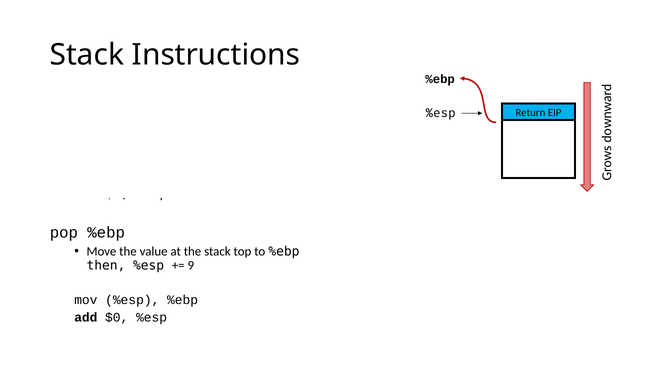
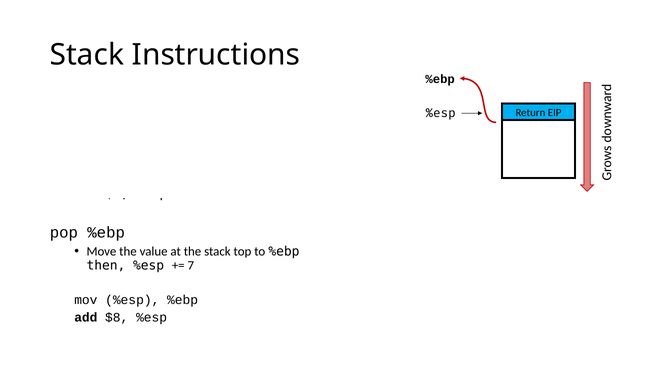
9: 9 -> 7
$0: $0 -> $8
